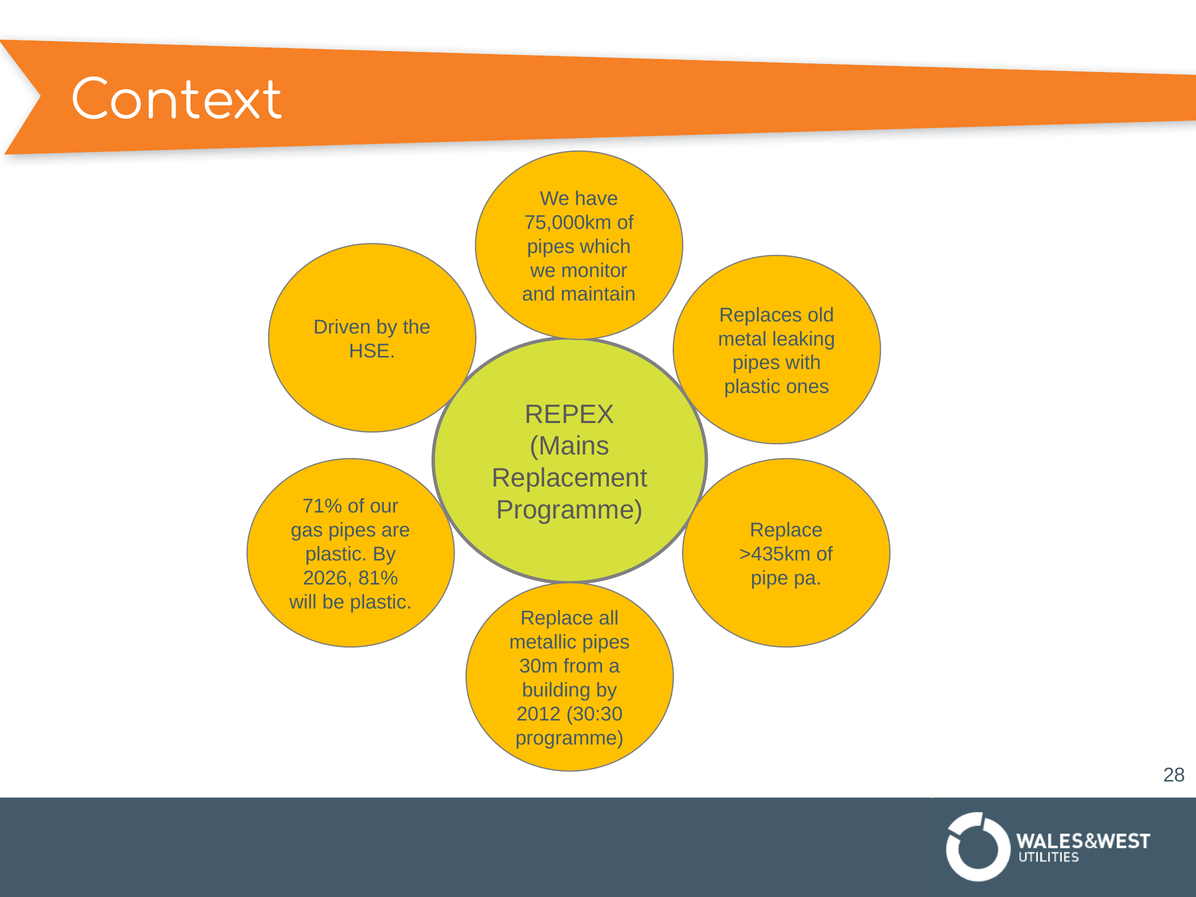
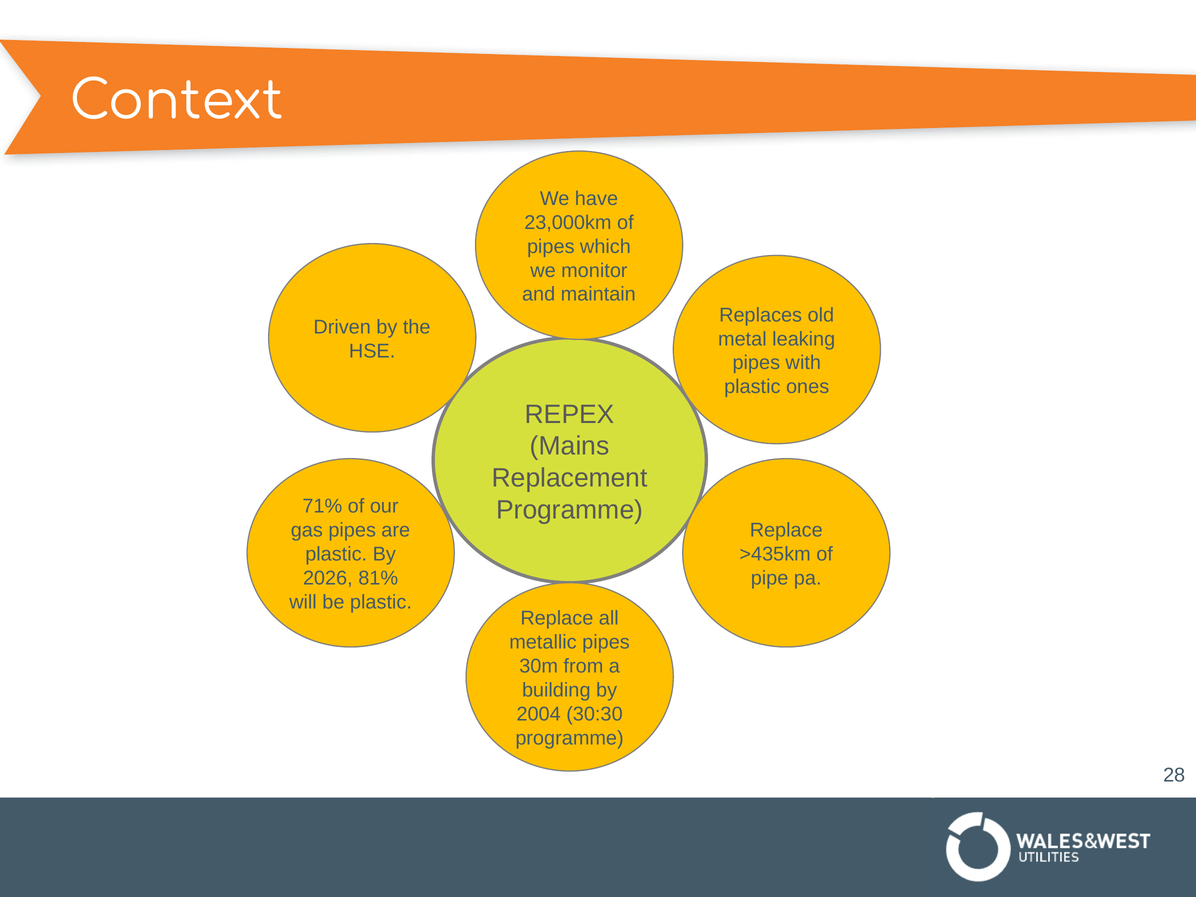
75,000km: 75,000km -> 23,000km
2012: 2012 -> 2004
